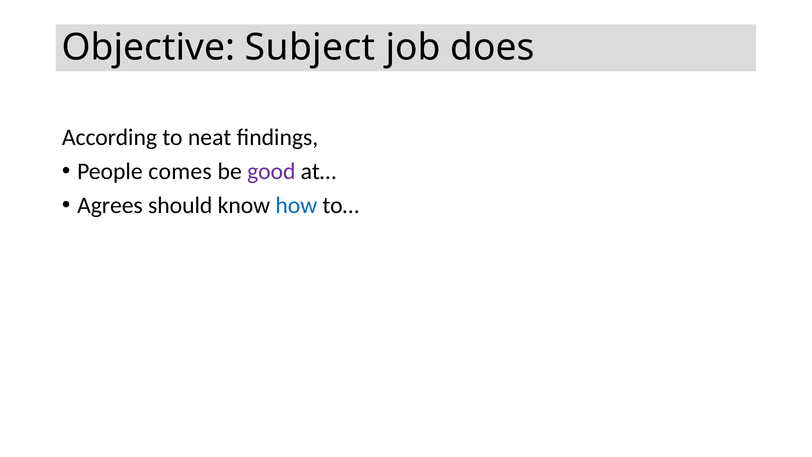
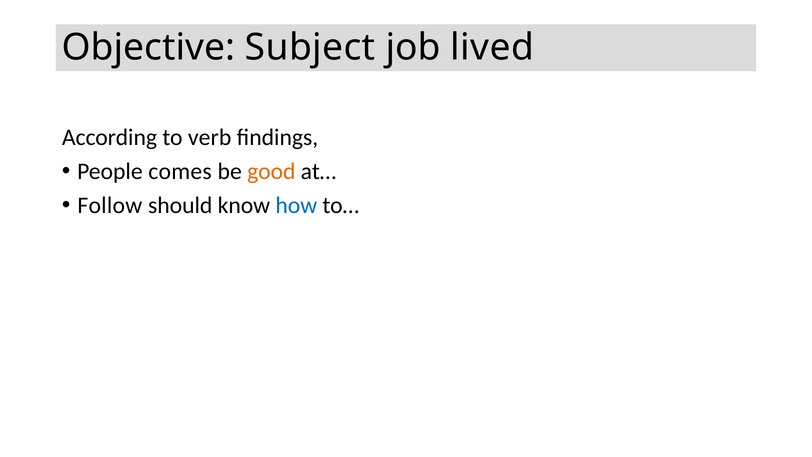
does: does -> lived
neat: neat -> verb
good colour: purple -> orange
Agrees: Agrees -> Follow
